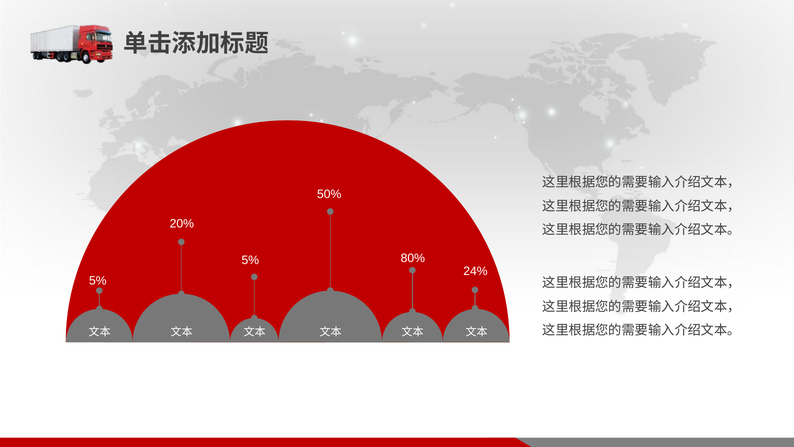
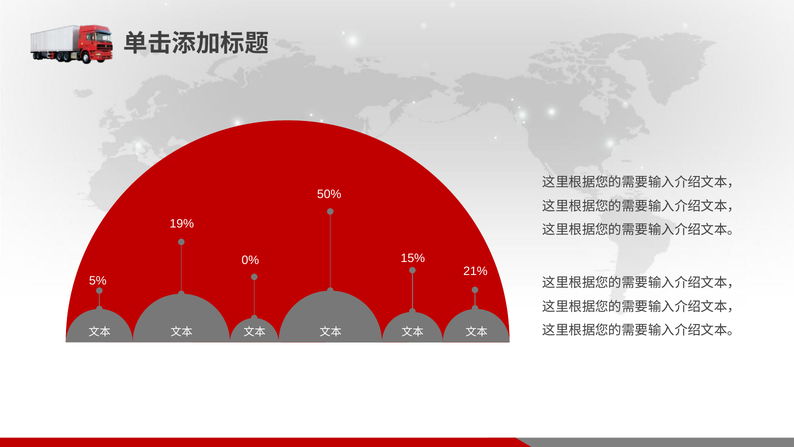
20%: 20% -> 19%
80%: 80% -> 15%
5% at (250, 260): 5% -> 0%
24%: 24% -> 21%
